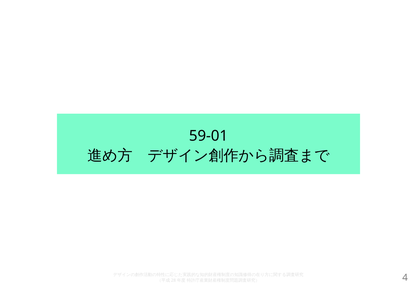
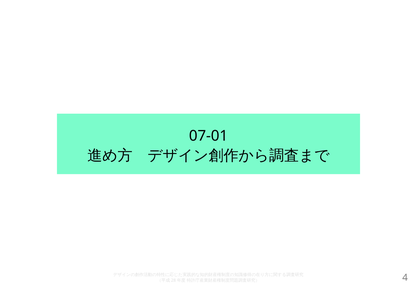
59-01: 59-01 -> 07-01
